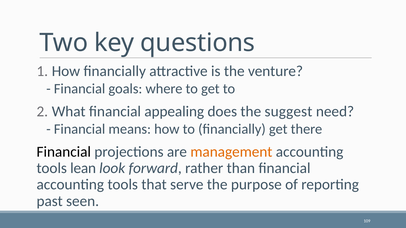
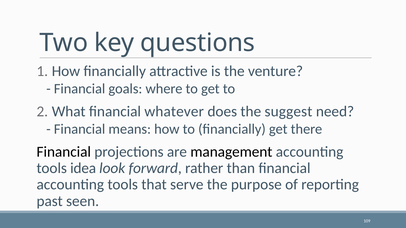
appealing: appealing -> whatever
management colour: orange -> black
lean: lean -> idea
